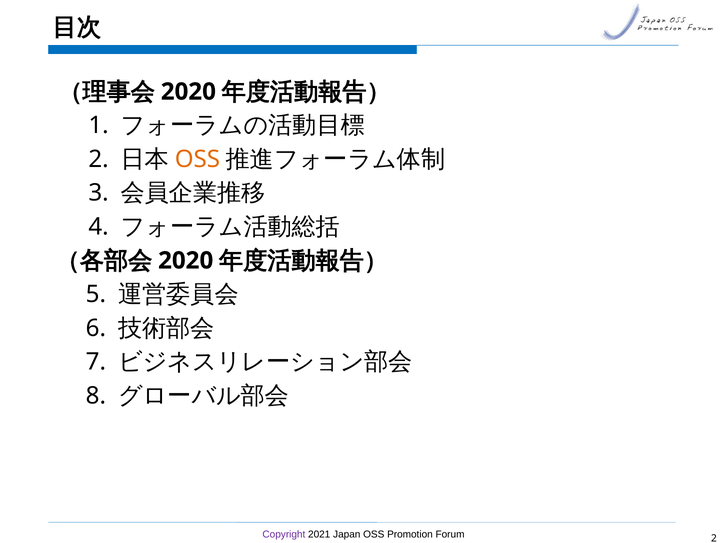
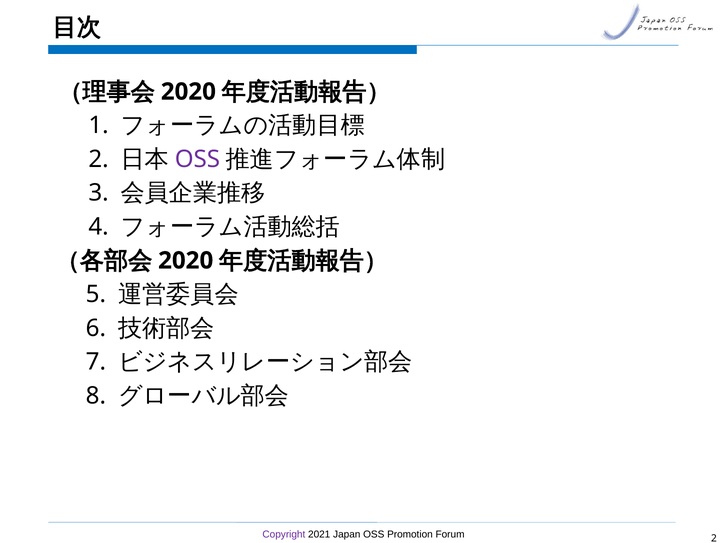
OSS at (197, 159) colour: orange -> purple
